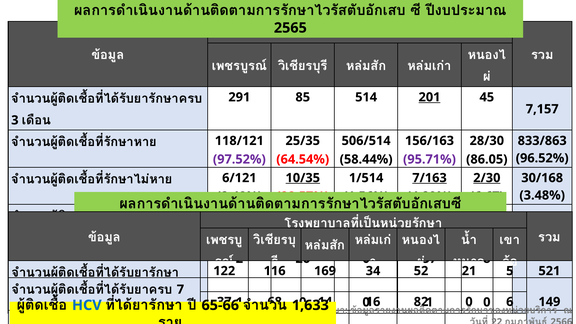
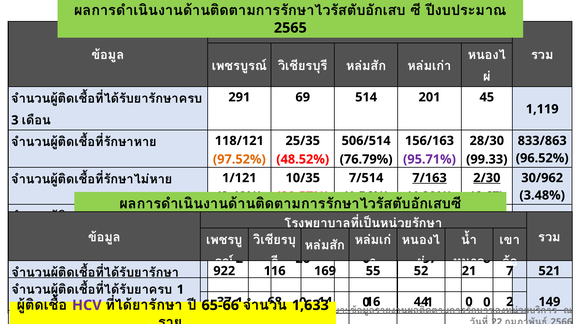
85: 85 -> 69
201 underline: present -> none
7,157: 7,157 -> 1,119
97.52% colour: purple -> orange
64.54%: 64.54% -> 48.52%
58.44%: 58.44% -> 76.79%
86.05: 86.05 -> 99.33
10/35 underline: present -> none
1/514: 1/514 -> 7/514
30/168: 30/168 -> 30/962
6/121: 6/121 -> 1/121
122: 122 -> 922
34: 34 -> 55
5: 5 -> 7
7 at (180, 289): 7 -> 1
82: 82 -> 44
6 at (510, 302): 6 -> 2
HCV colour: blue -> purple
